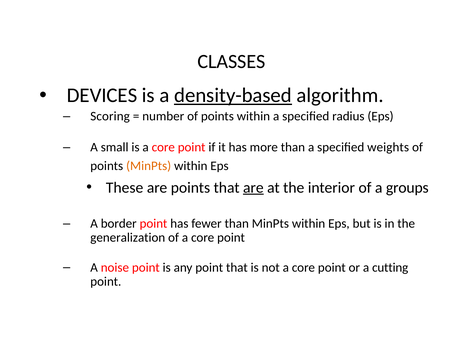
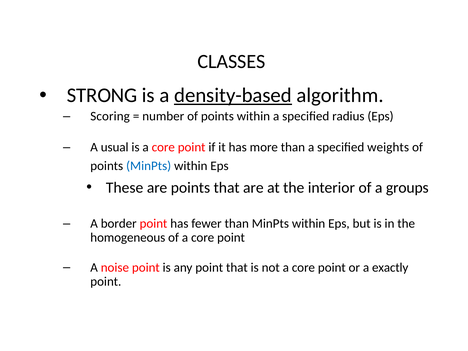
DEVICES: DEVICES -> STRONG
small: small -> usual
MinPts at (149, 166) colour: orange -> blue
are at (253, 188) underline: present -> none
generalization: generalization -> homogeneous
cutting: cutting -> exactly
